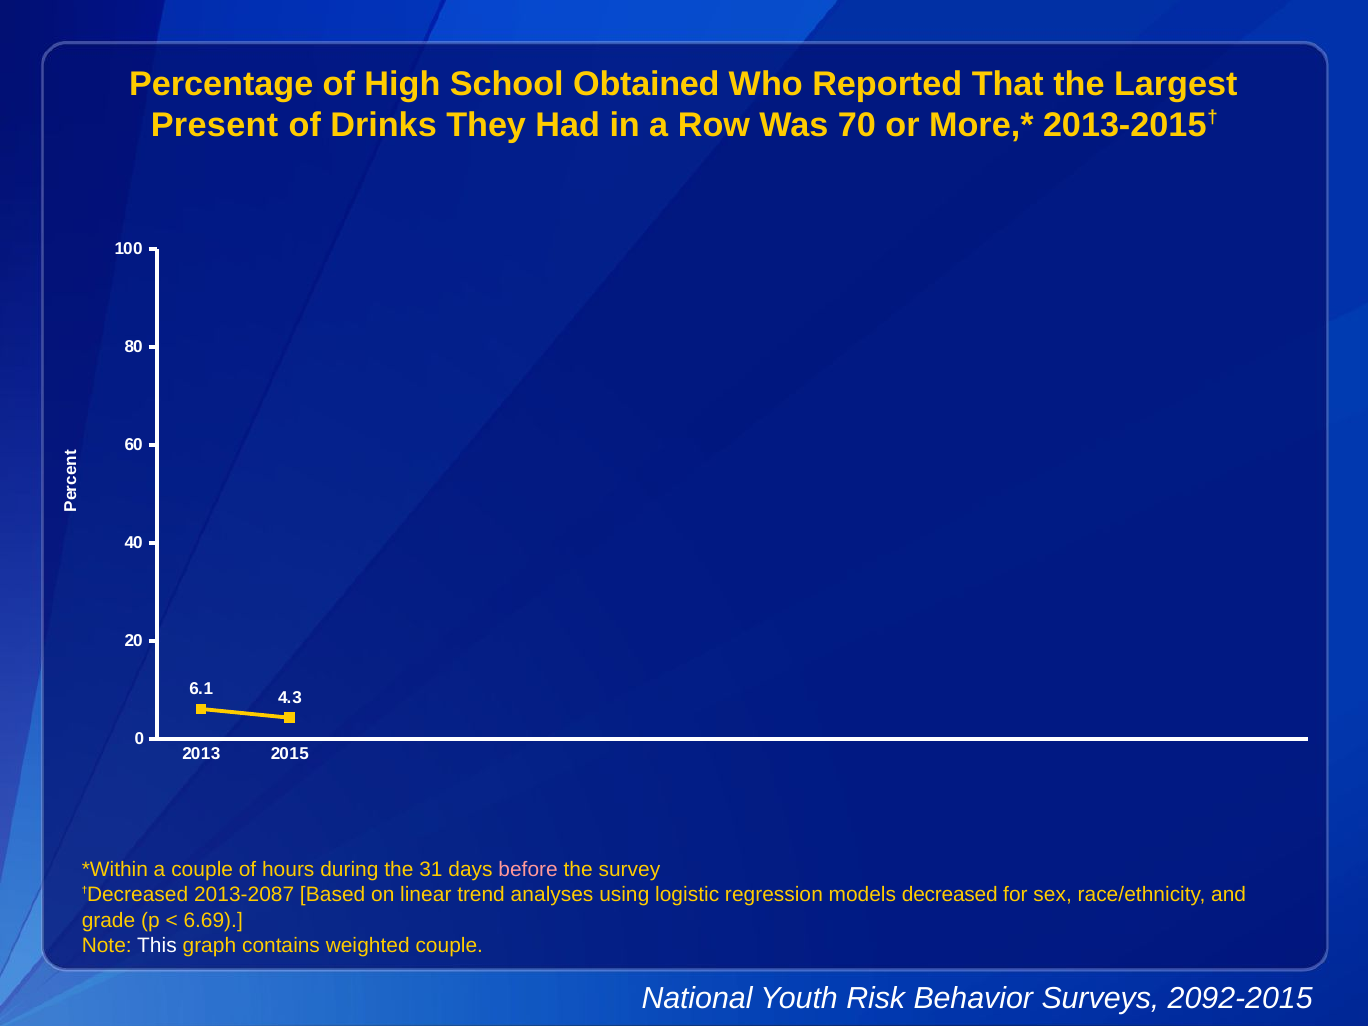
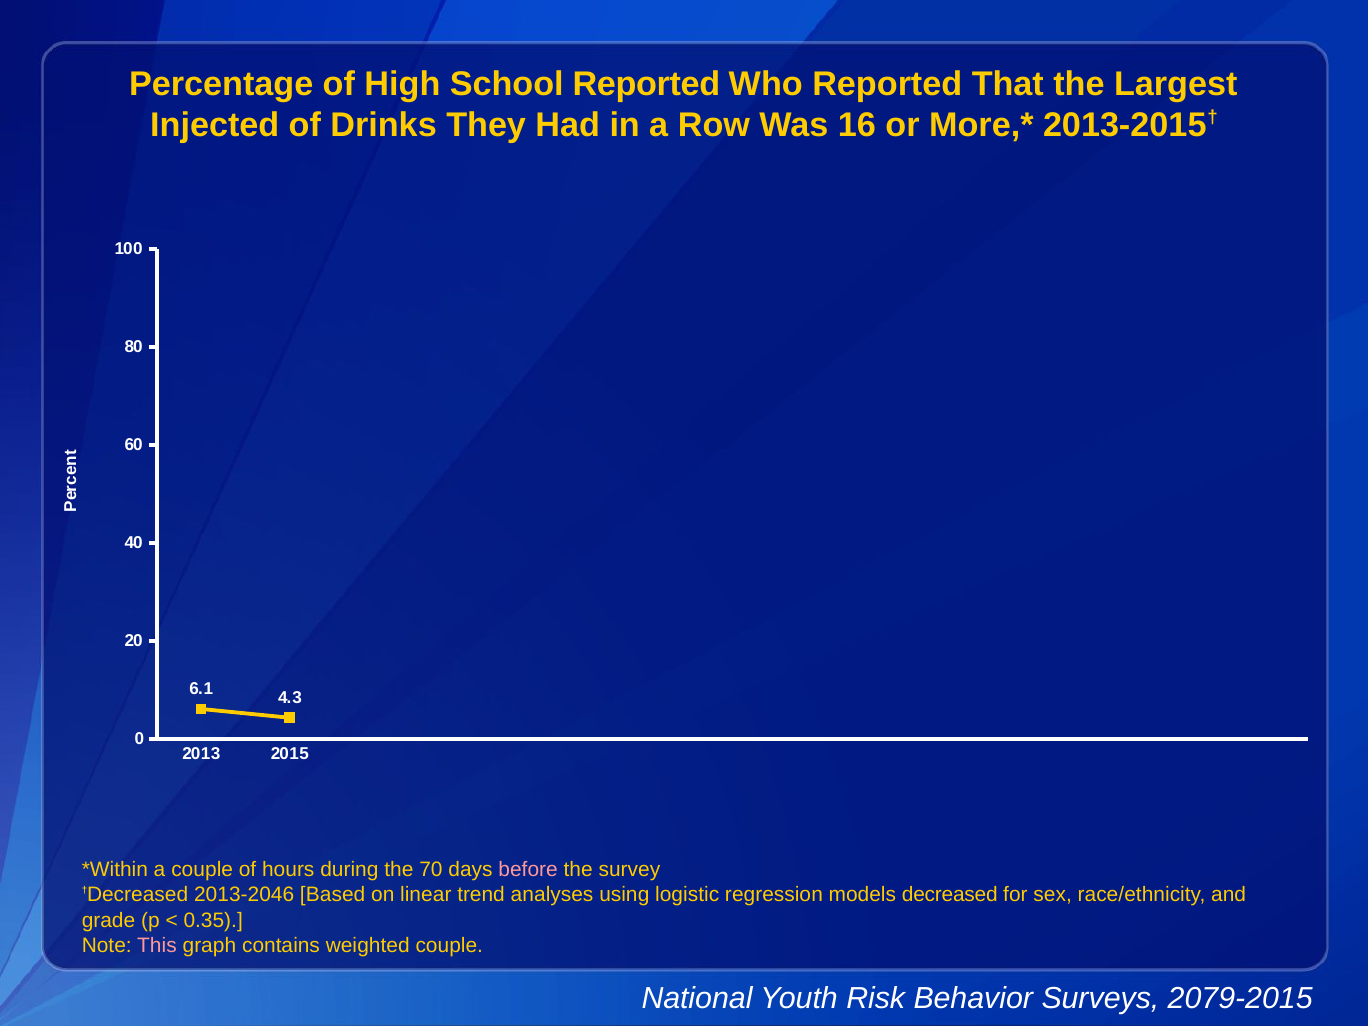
School Obtained: Obtained -> Reported
Present: Present -> Injected
70: 70 -> 16
31: 31 -> 70
2013-2087: 2013-2087 -> 2013-2046
6.69: 6.69 -> 0.35
This colour: white -> pink
2092-2015: 2092-2015 -> 2079-2015
